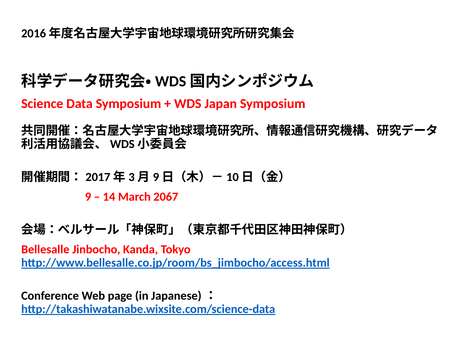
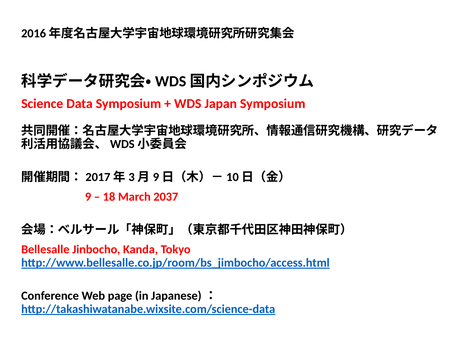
14: 14 -> 18
2067: 2067 -> 2037
